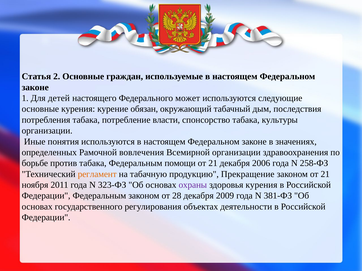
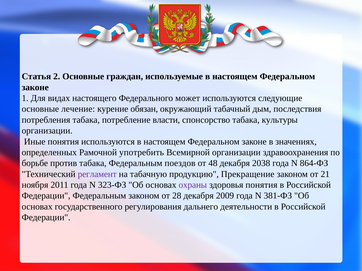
детей: детей -> видах
основные курения: курения -> лечение
вовлечения: вовлечения -> употребить
помощи: помощи -> поездов
21 at (213, 164): 21 -> 48
2006: 2006 -> 2038
258-ФЗ: 258-ФЗ -> 864-ФЗ
регламент colour: orange -> purple
здоровья курения: курения -> понятия
объектах: объектах -> дальнего
